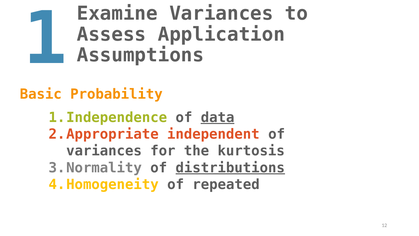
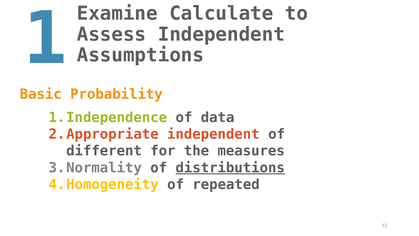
Examine Variances: Variances -> Calculate
Assess Application: Application -> Independent
data underline: present -> none
variances at (104, 151): variances -> different
kurtosis: kurtosis -> measures
